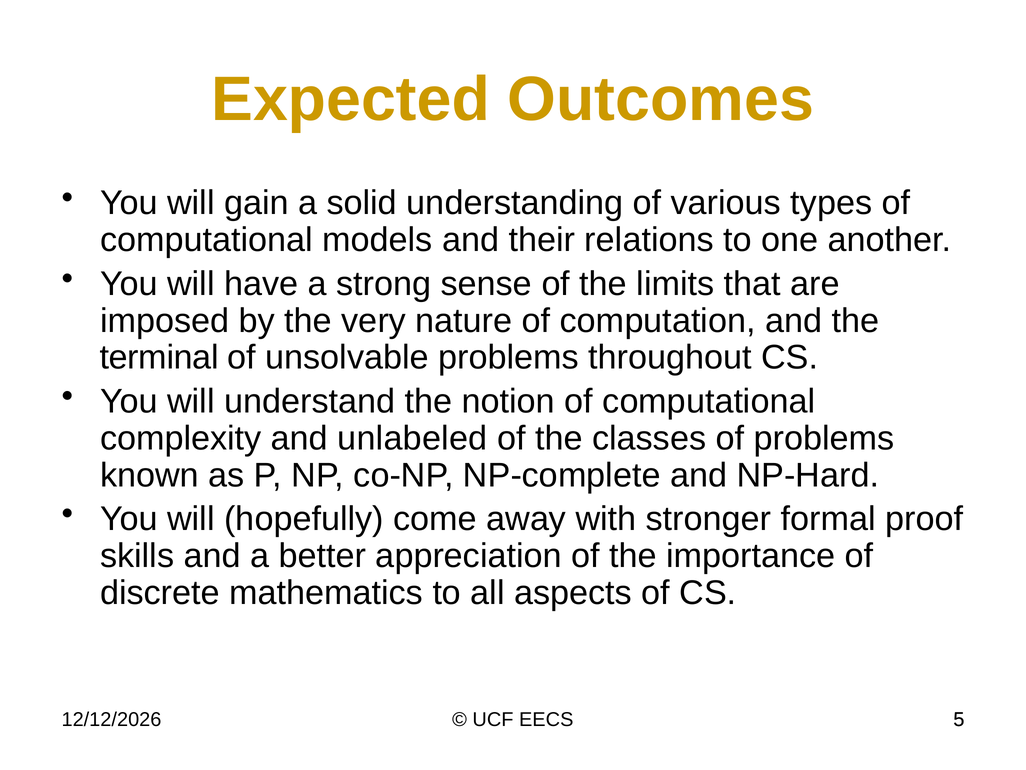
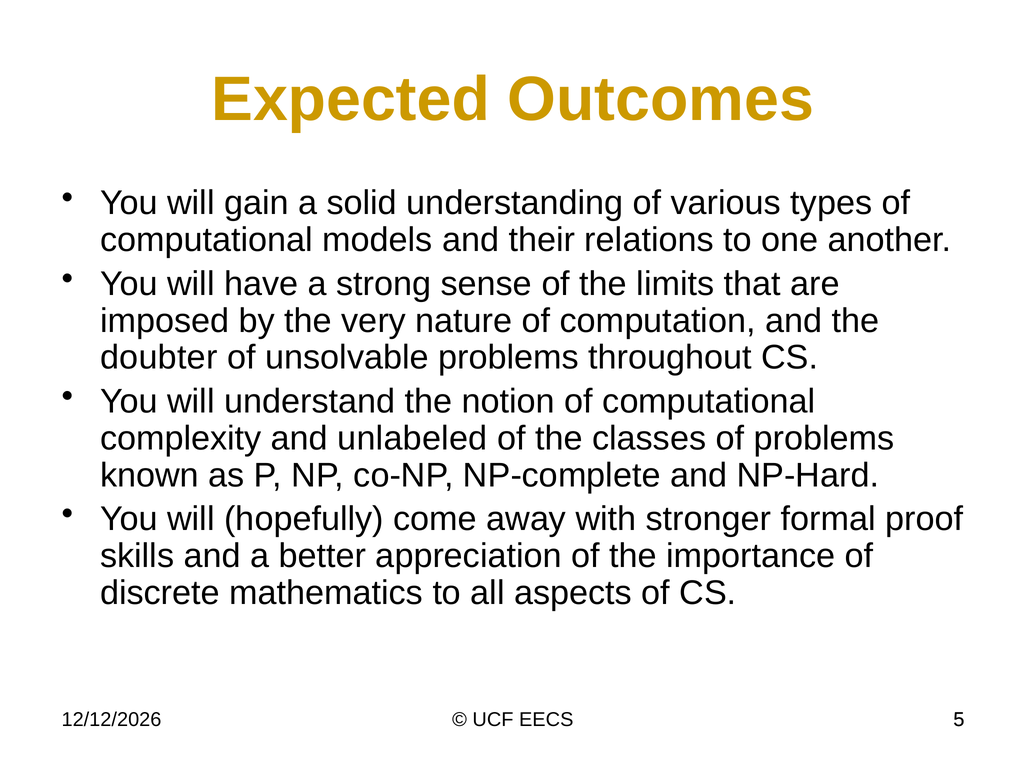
terminal: terminal -> doubter
